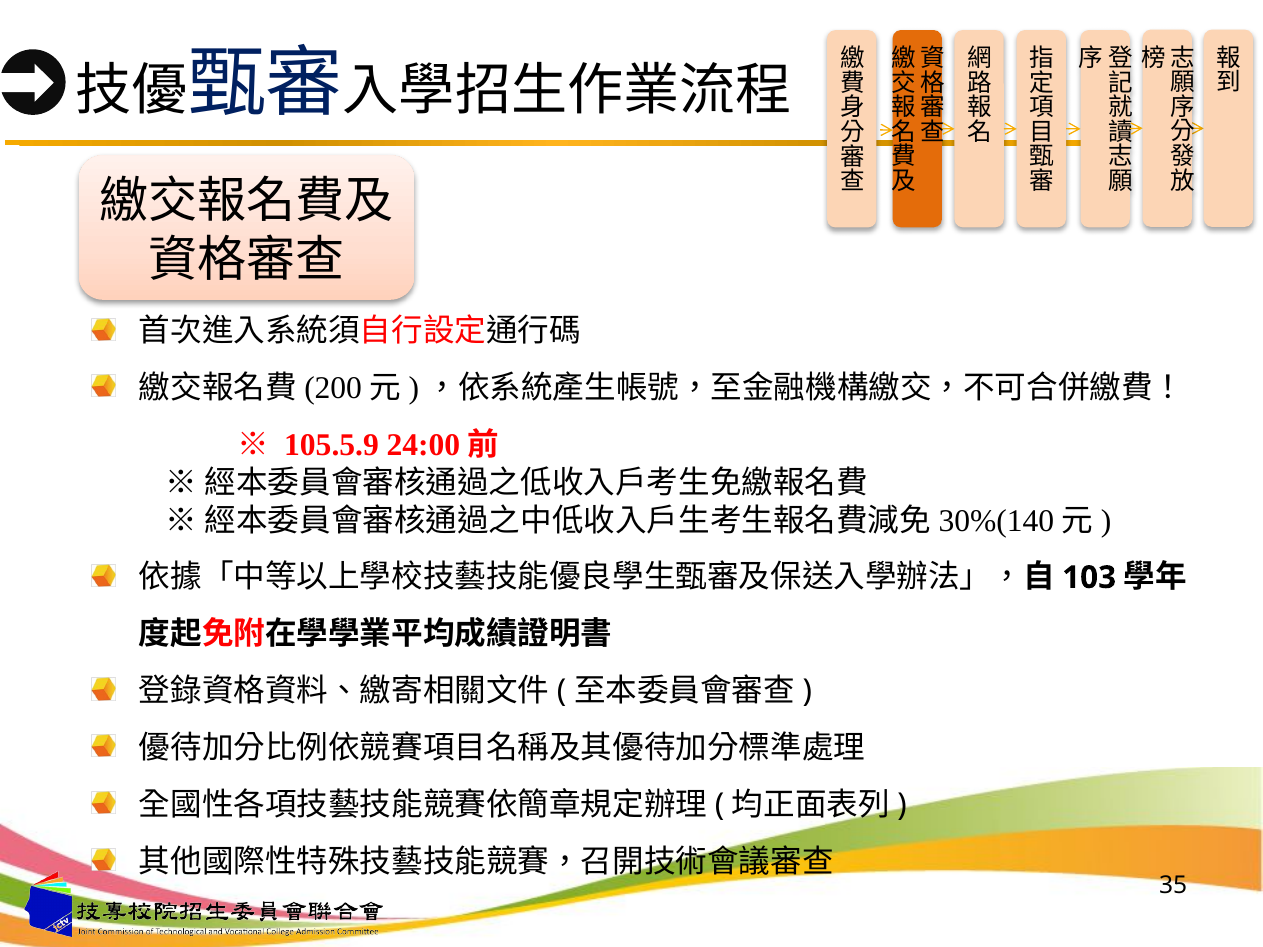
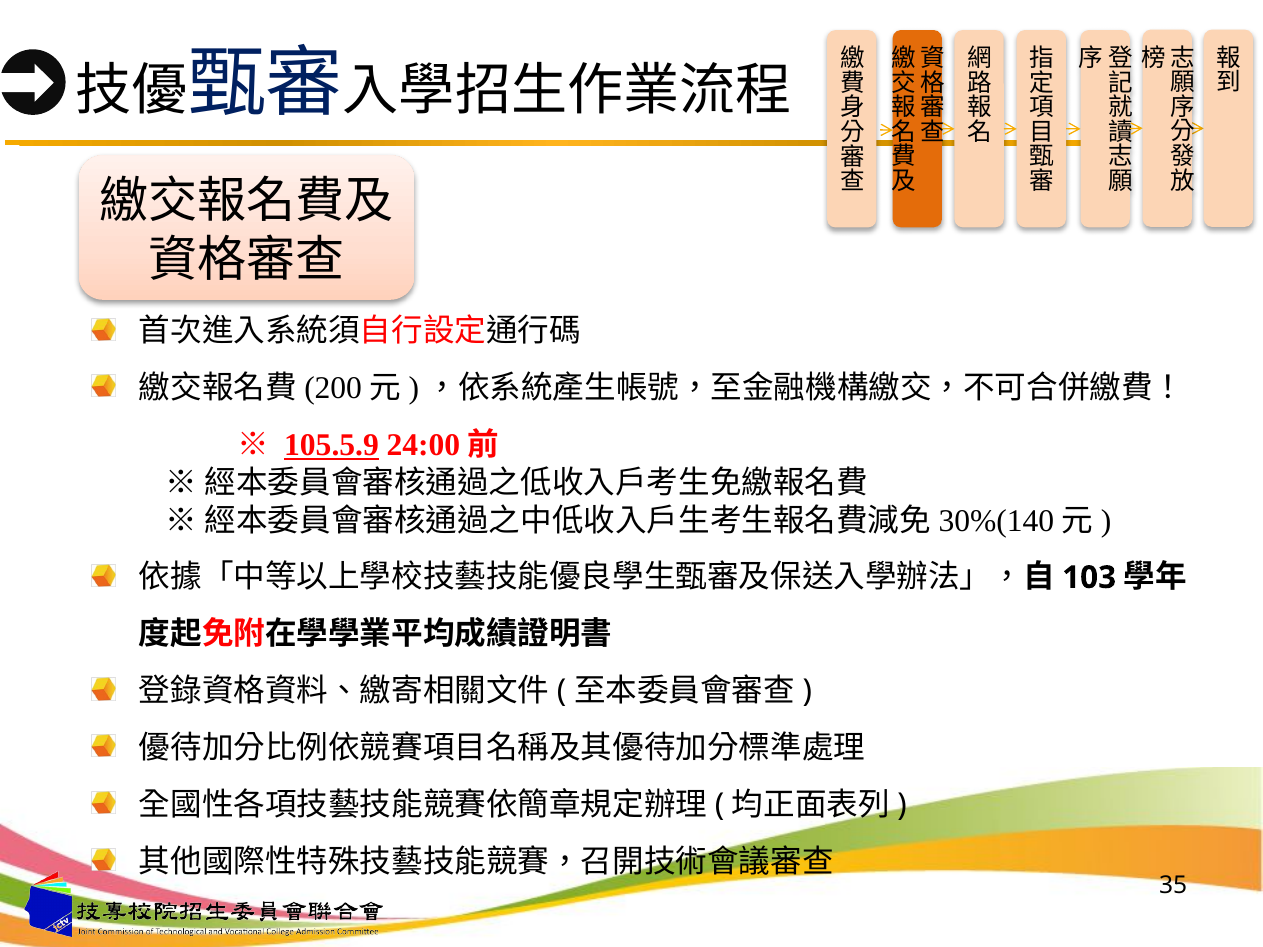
105.5.9 underline: none -> present
